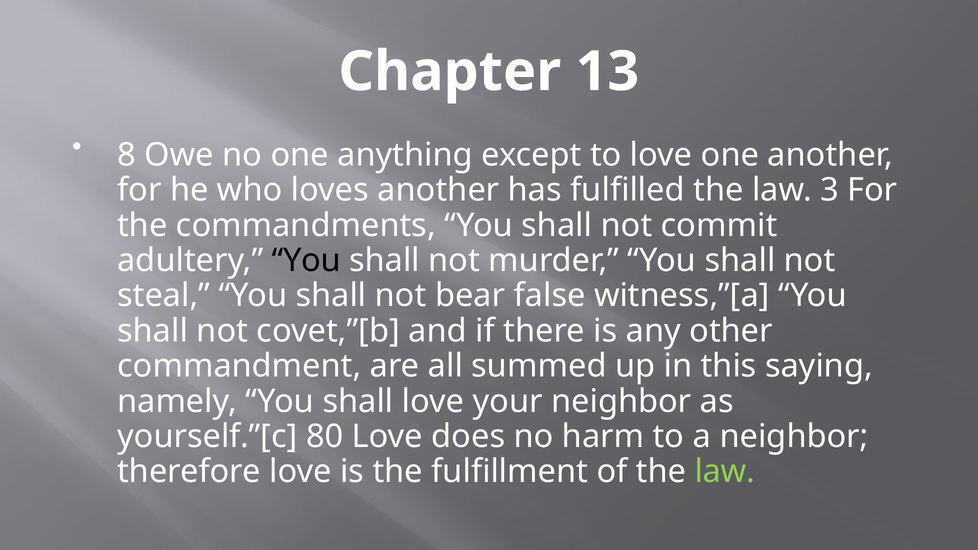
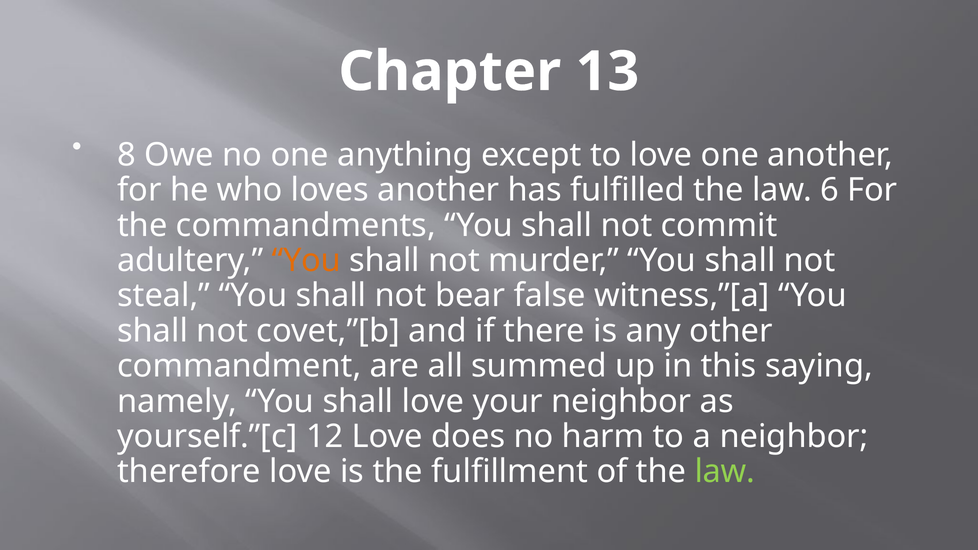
3: 3 -> 6
You at (306, 261) colour: black -> orange
80: 80 -> 12
